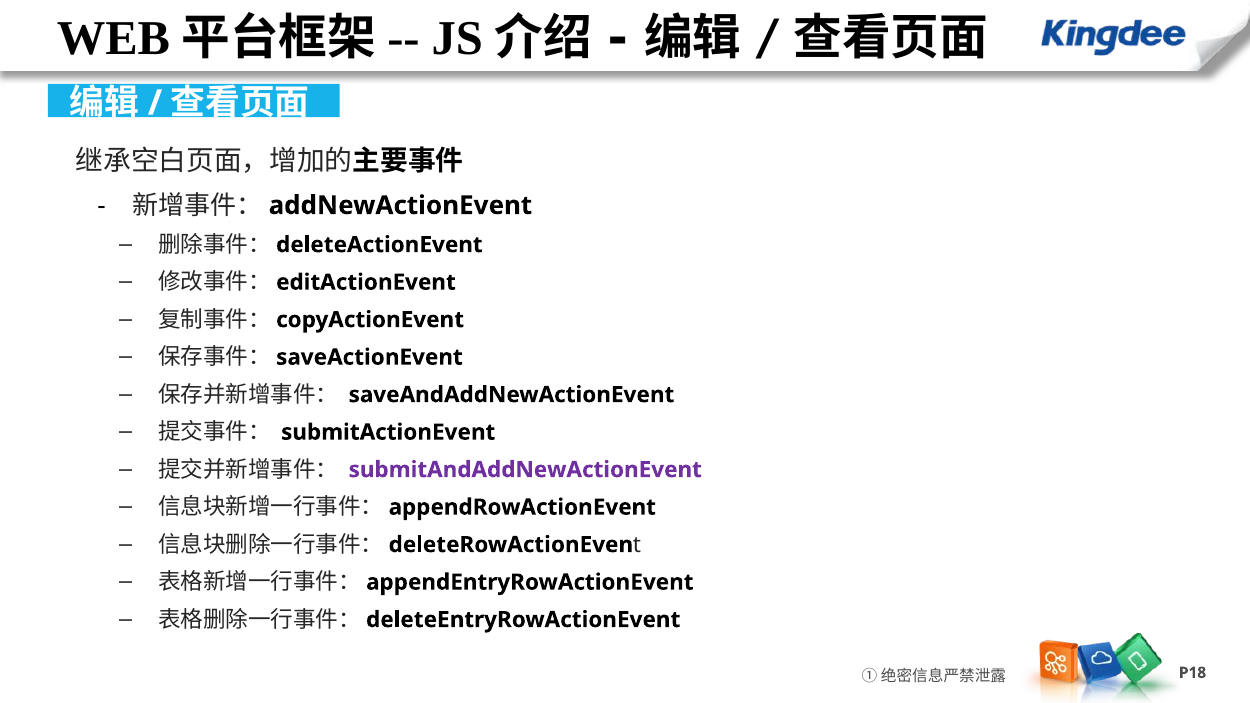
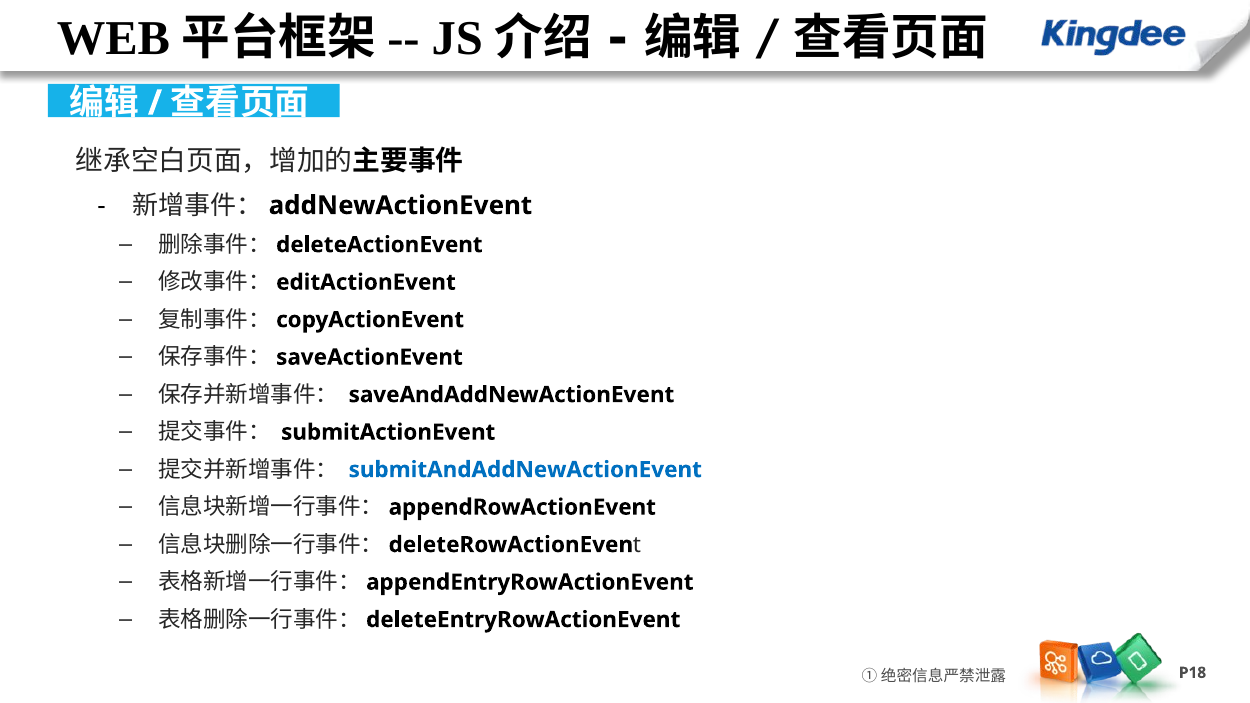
submitAndAddNewActionEvent colour: purple -> blue
